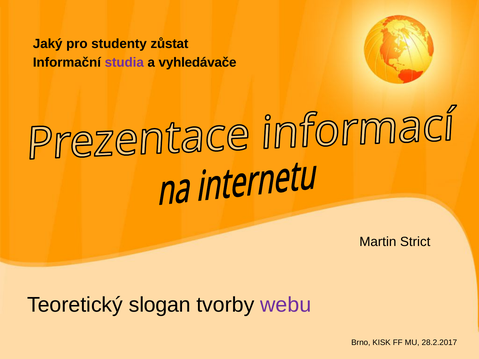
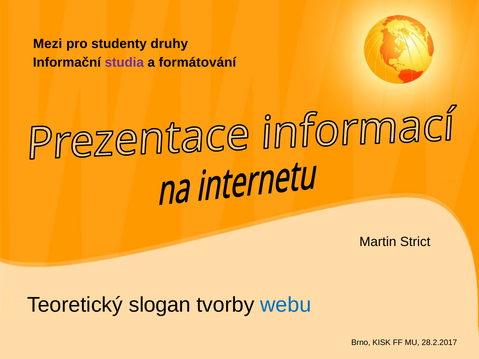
Jaký: Jaký -> Mezi
zůstat: zůstat -> druhy
vyhledávače: vyhledávače -> formátování
webu colour: purple -> blue
